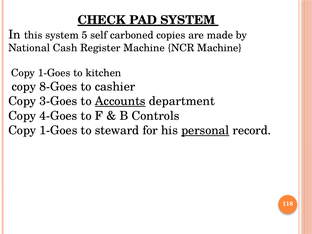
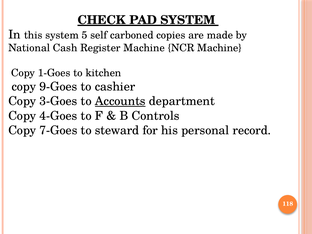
8-Goes: 8-Goes -> 9-Goes
1-Goes at (58, 130): 1-Goes -> 7-Goes
personal underline: present -> none
